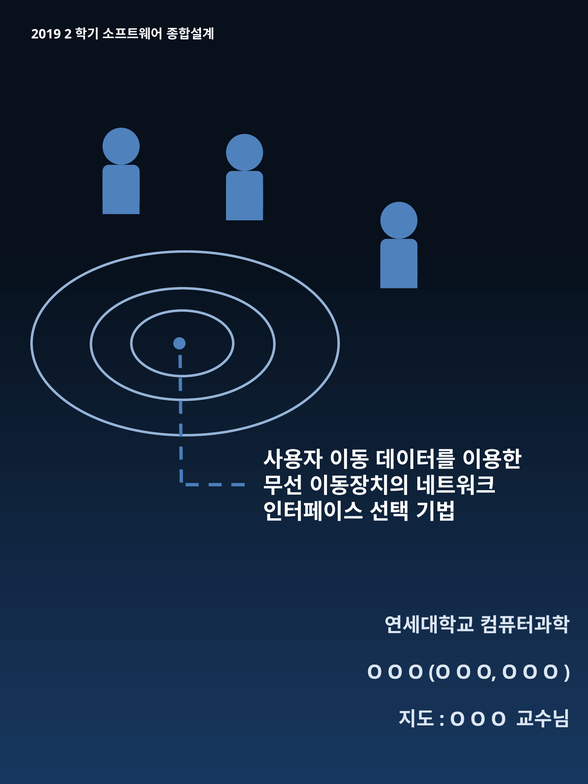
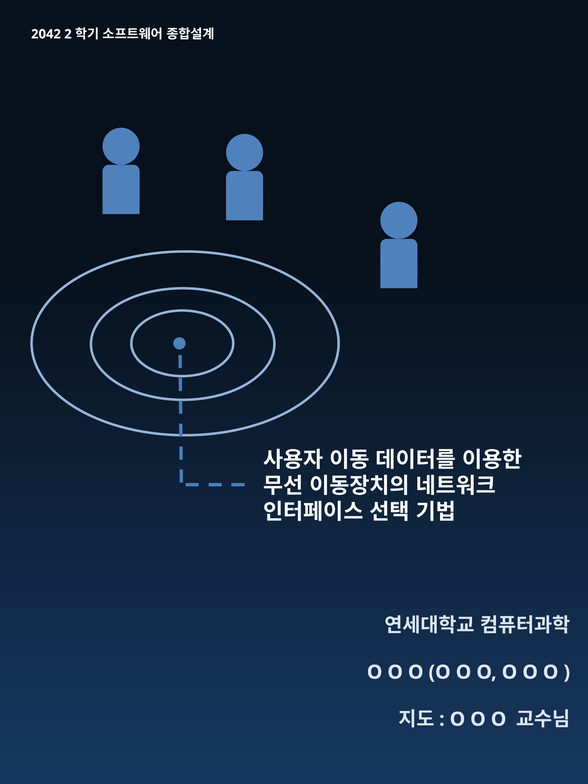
2019: 2019 -> 2042
